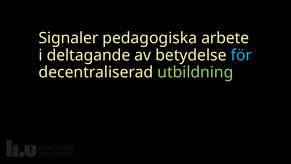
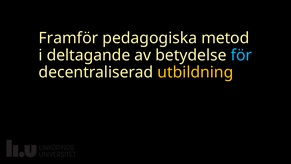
Signaler: Signaler -> Framför
arbete: arbete -> metod
utbildning colour: light green -> yellow
